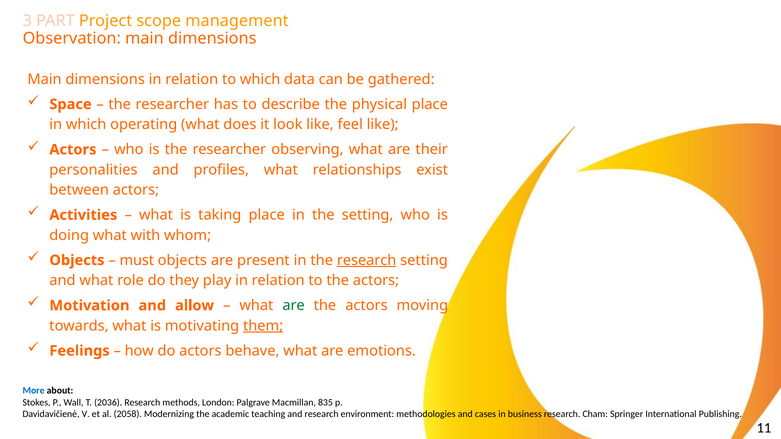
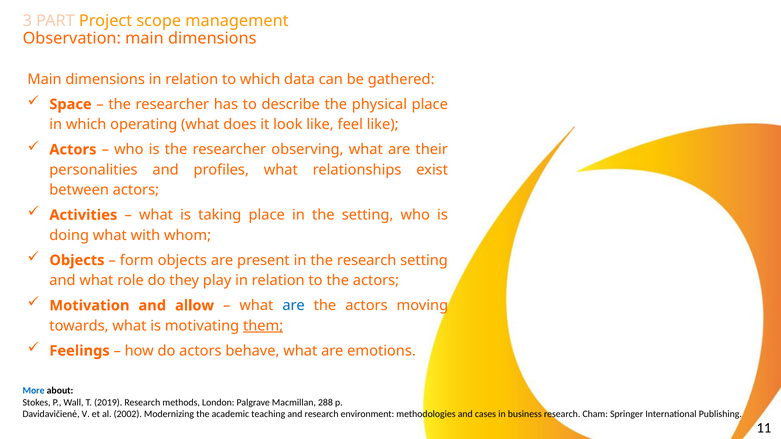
must: must -> form
research at (367, 260) underline: present -> none
are at (294, 306) colour: green -> blue
2036: 2036 -> 2019
835: 835 -> 288
2058: 2058 -> 2002
